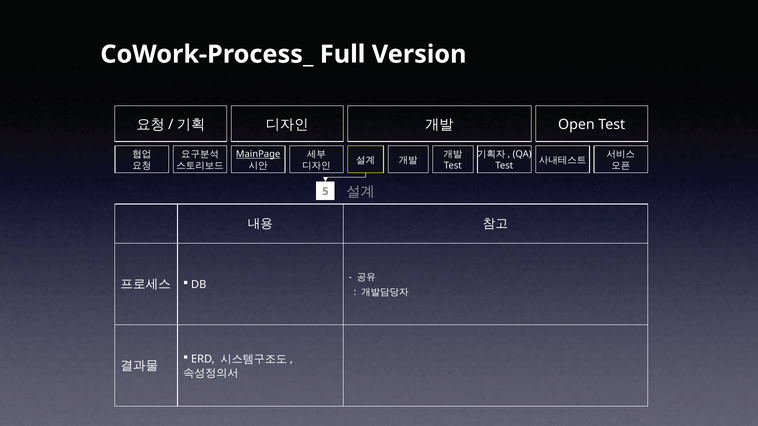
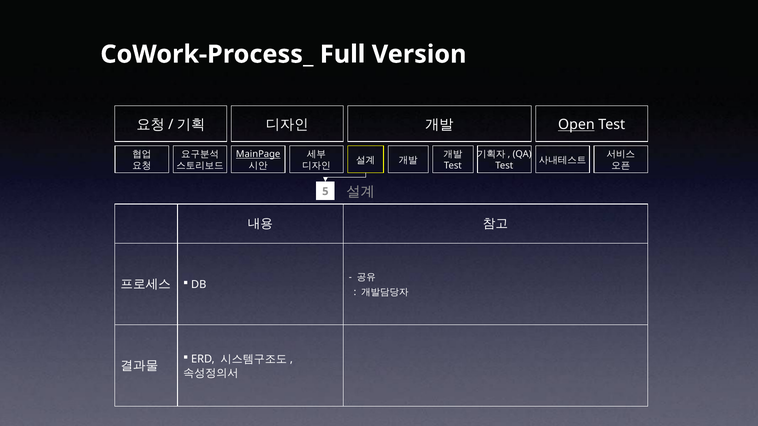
Open underline: none -> present
